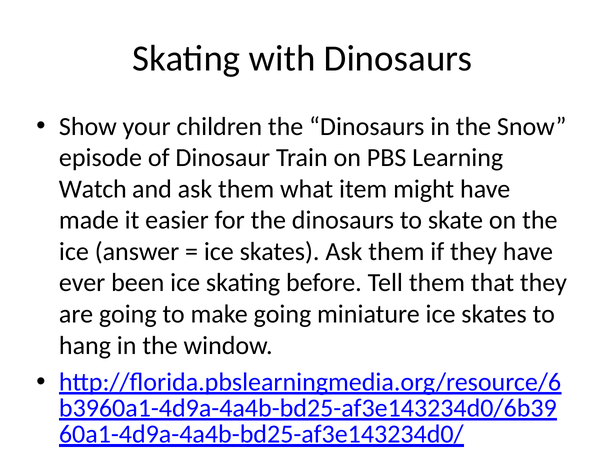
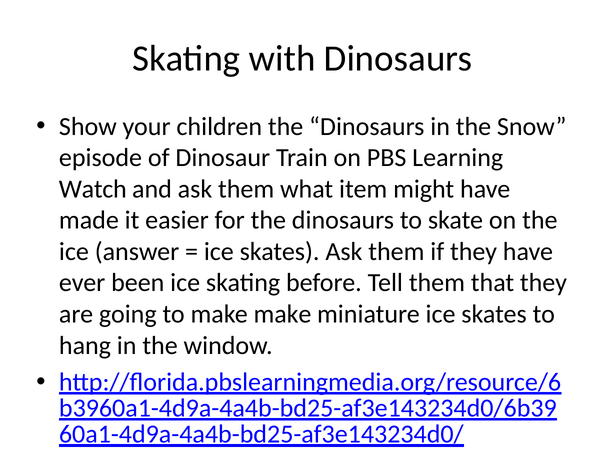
make going: going -> make
